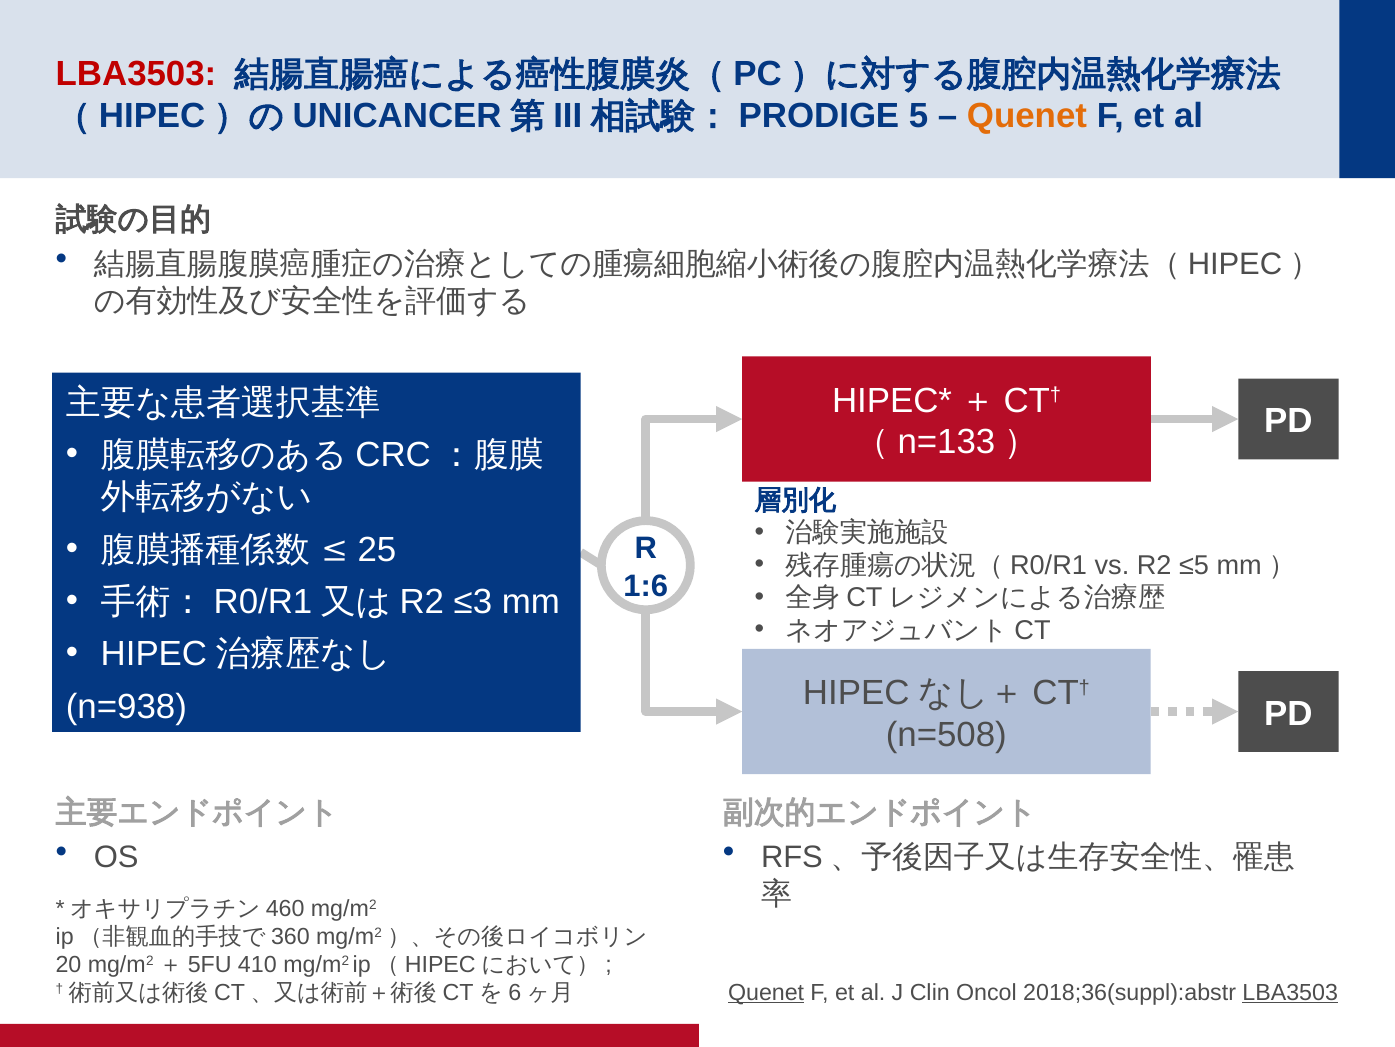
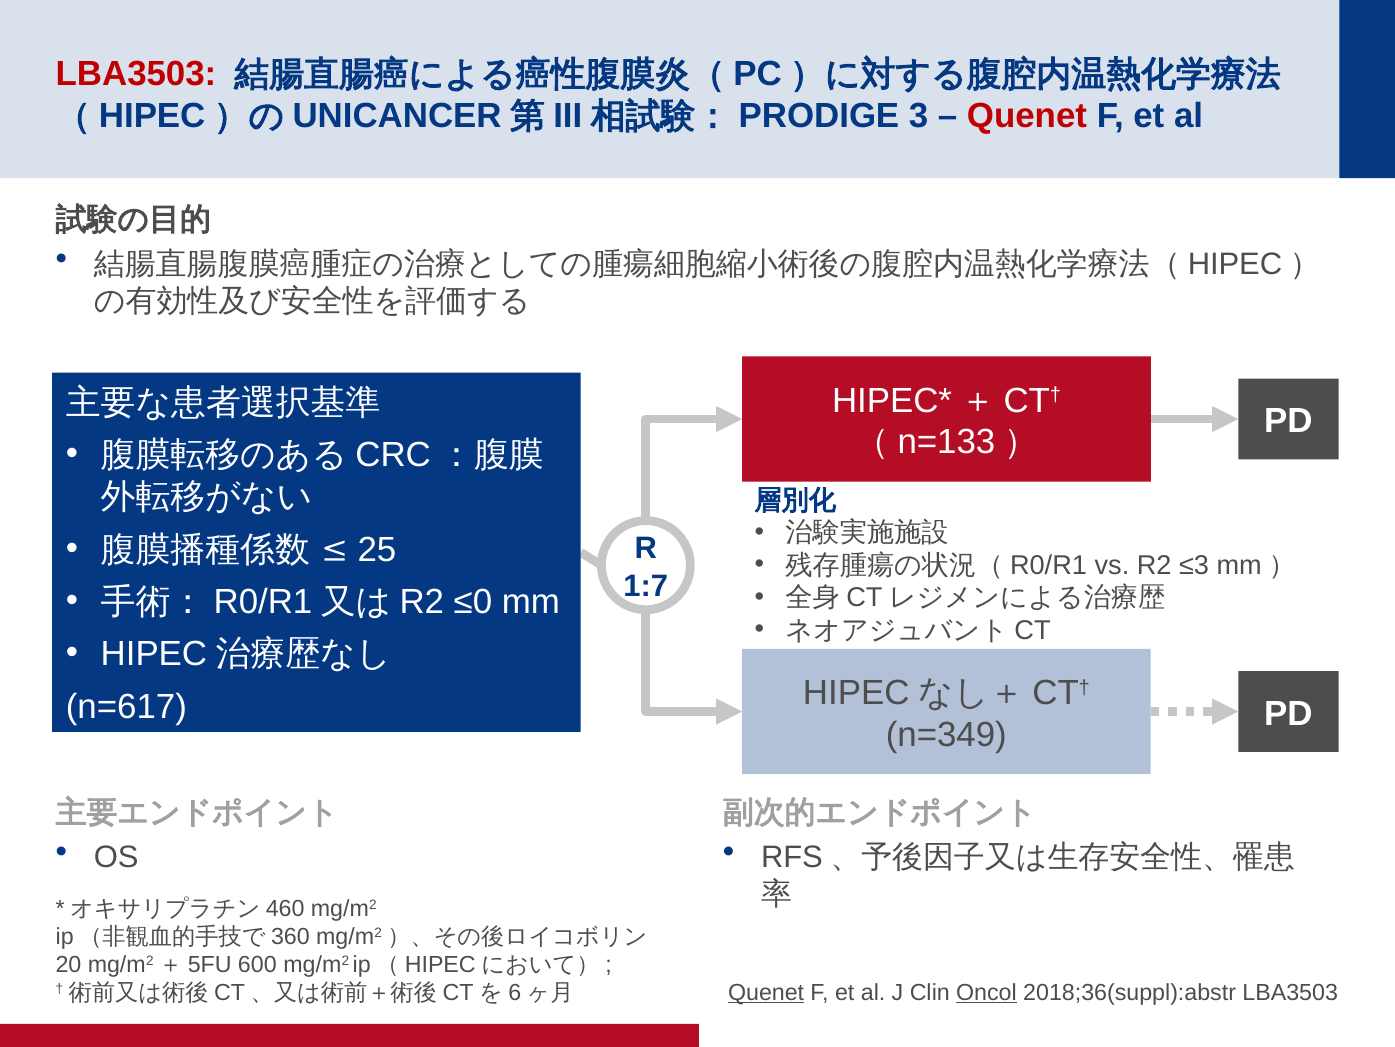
5: 5 -> 3
Quenet at (1027, 116) colour: orange -> red
≤5: ≤5 -> ≤3
1:6: 1:6 -> 1:7
≤3: ≤3 -> ≤0
n=938: n=938 -> n=617
n=508: n=508 -> n=349
410: 410 -> 600
Oncol underline: none -> present
LBA3503 at (1290, 992) underline: present -> none
